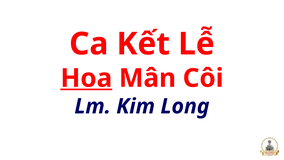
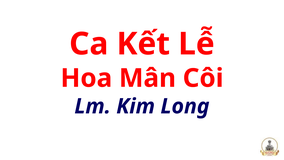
Hoa underline: present -> none
